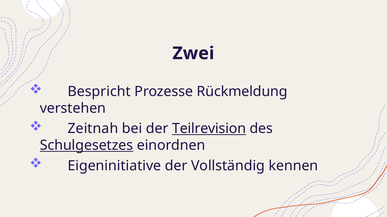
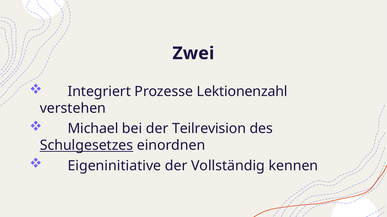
Bespricht: Bespricht -> Integriert
Rückmeldung: Rückmeldung -> Lektionenzahl
Zeitnah: Zeitnah -> Michael
Teilrevision underline: present -> none
